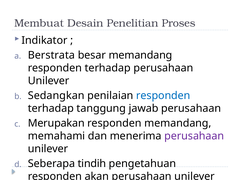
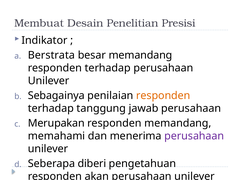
Proses: Proses -> Presisi
Sedangkan: Sedangkan -> Sebagainya
responden at (163, 96) colour: blue -> orange
tindih: tindih -> diberi
